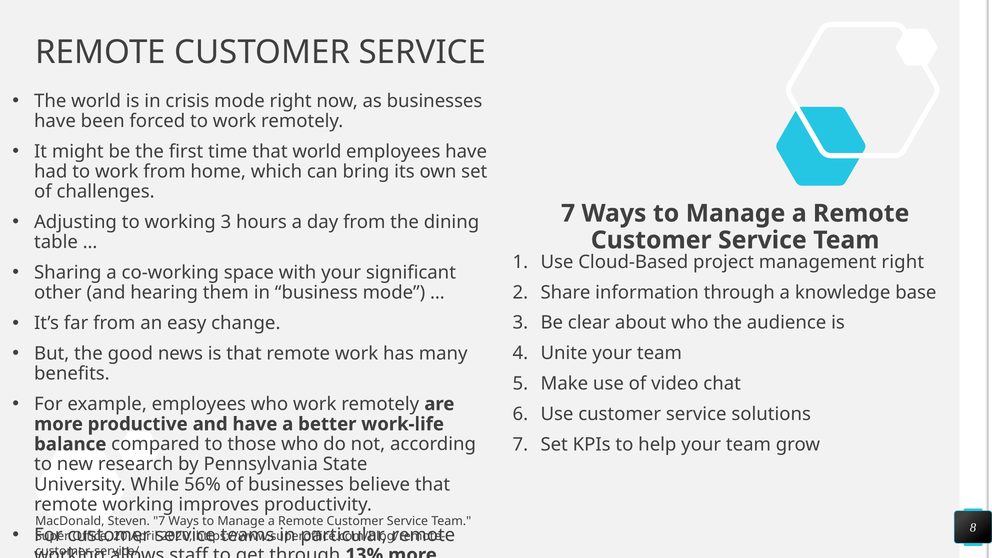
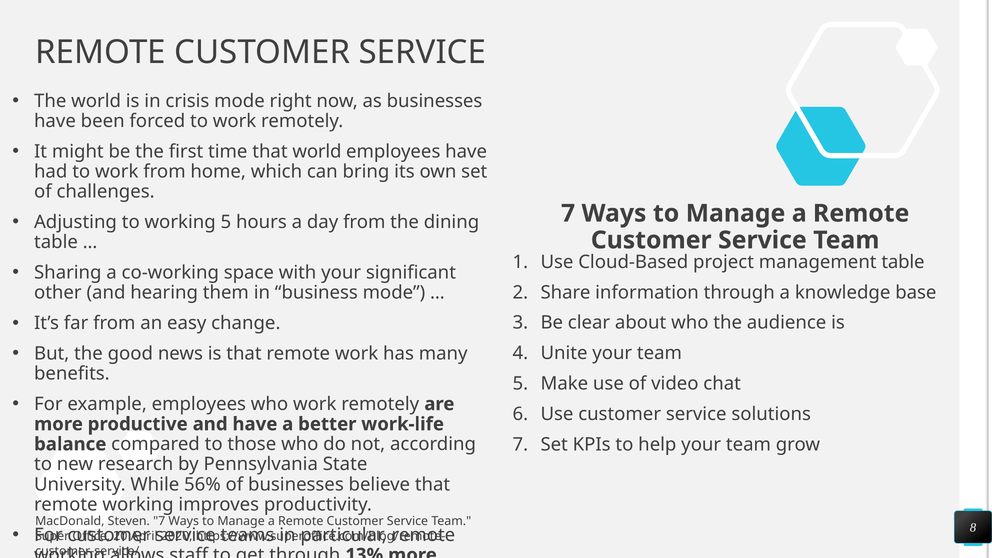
working 3: 3 -> 5
management right: right -> table
